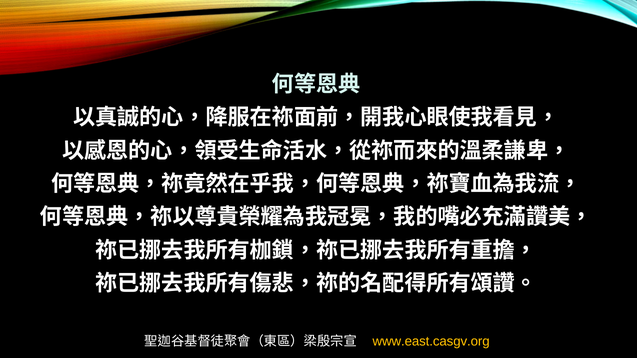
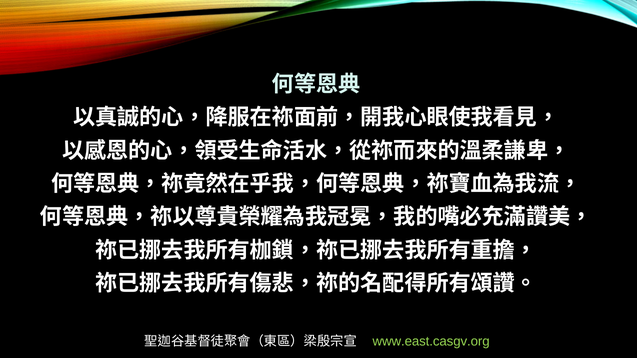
www.east.casgv.org colour: yellow -> light green
